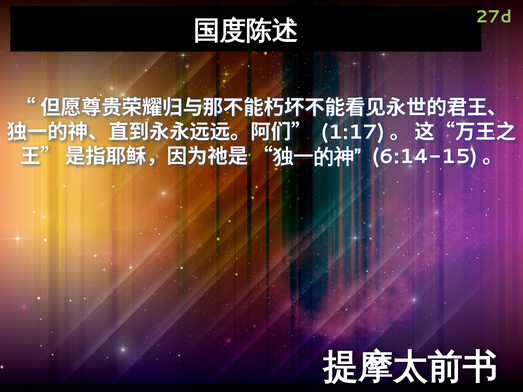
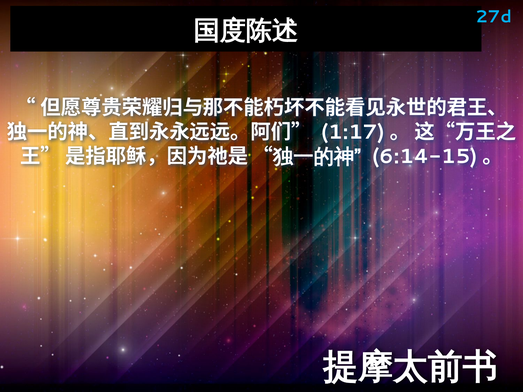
27d colour: light green -> light blue
